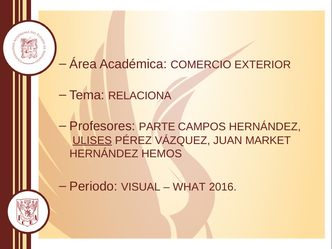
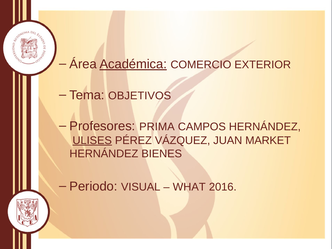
Académica underline: none -> present
RELACIONA: RELACIONA -> OBJETIVOS
PARTE: PARTE -> PRIMA
HEMOS: HEMOS -> BIENES
